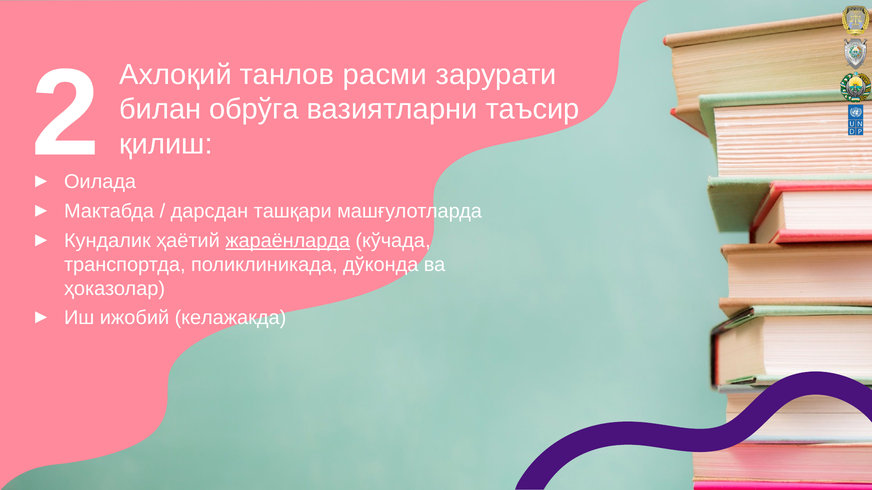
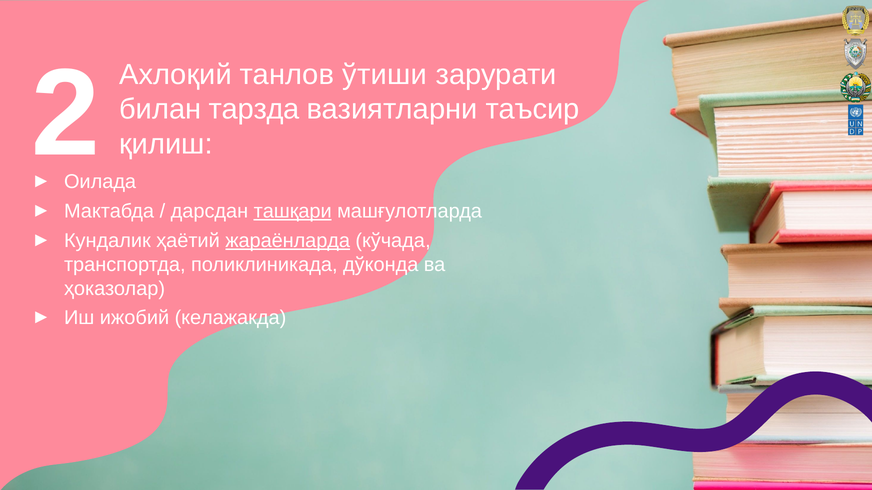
расми: расми -> ўтиши
обрўга: обрўга -> тарзда
ташқари underline: none -> present
